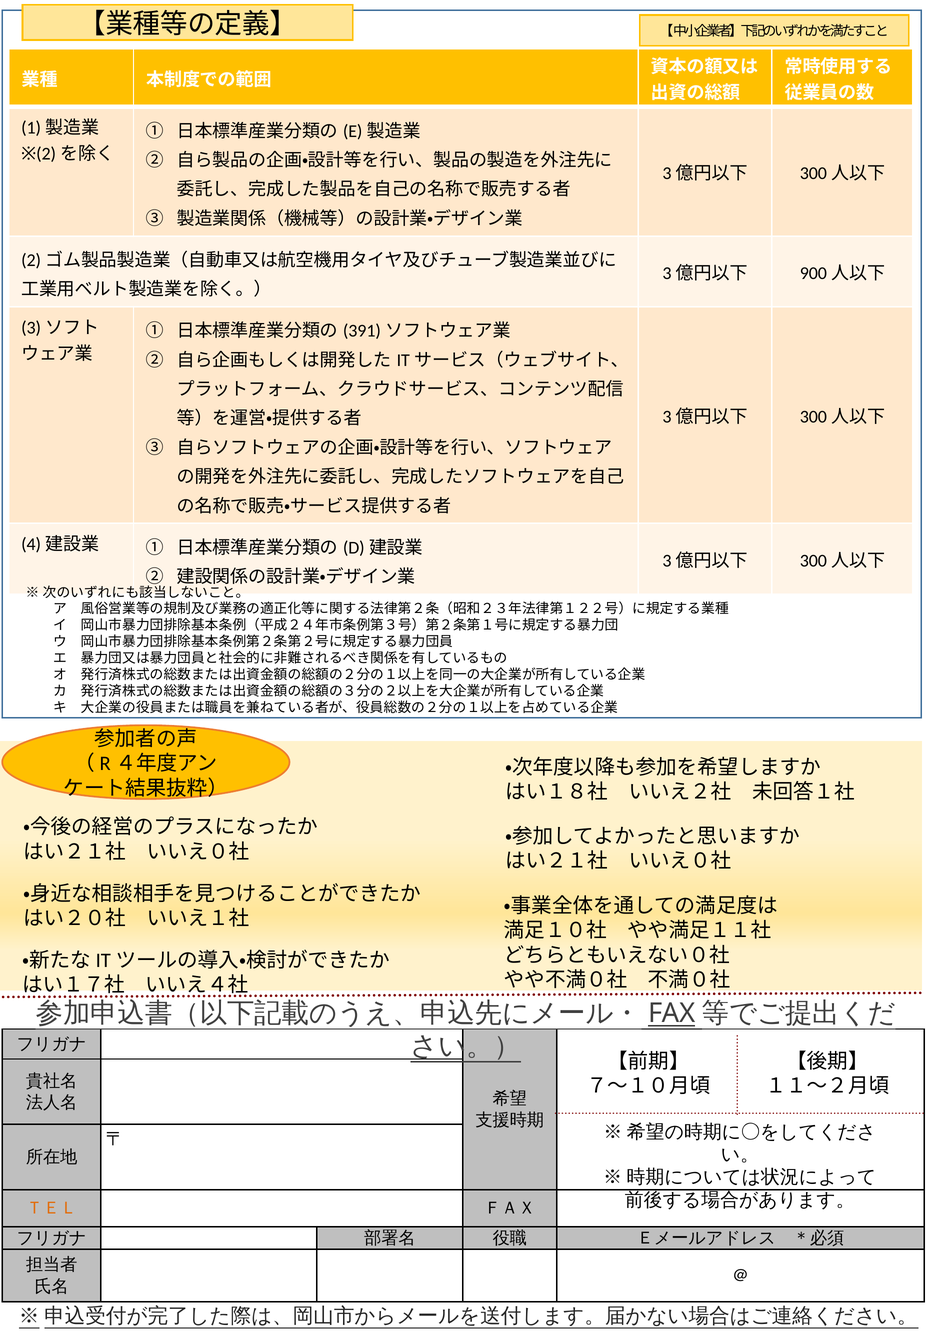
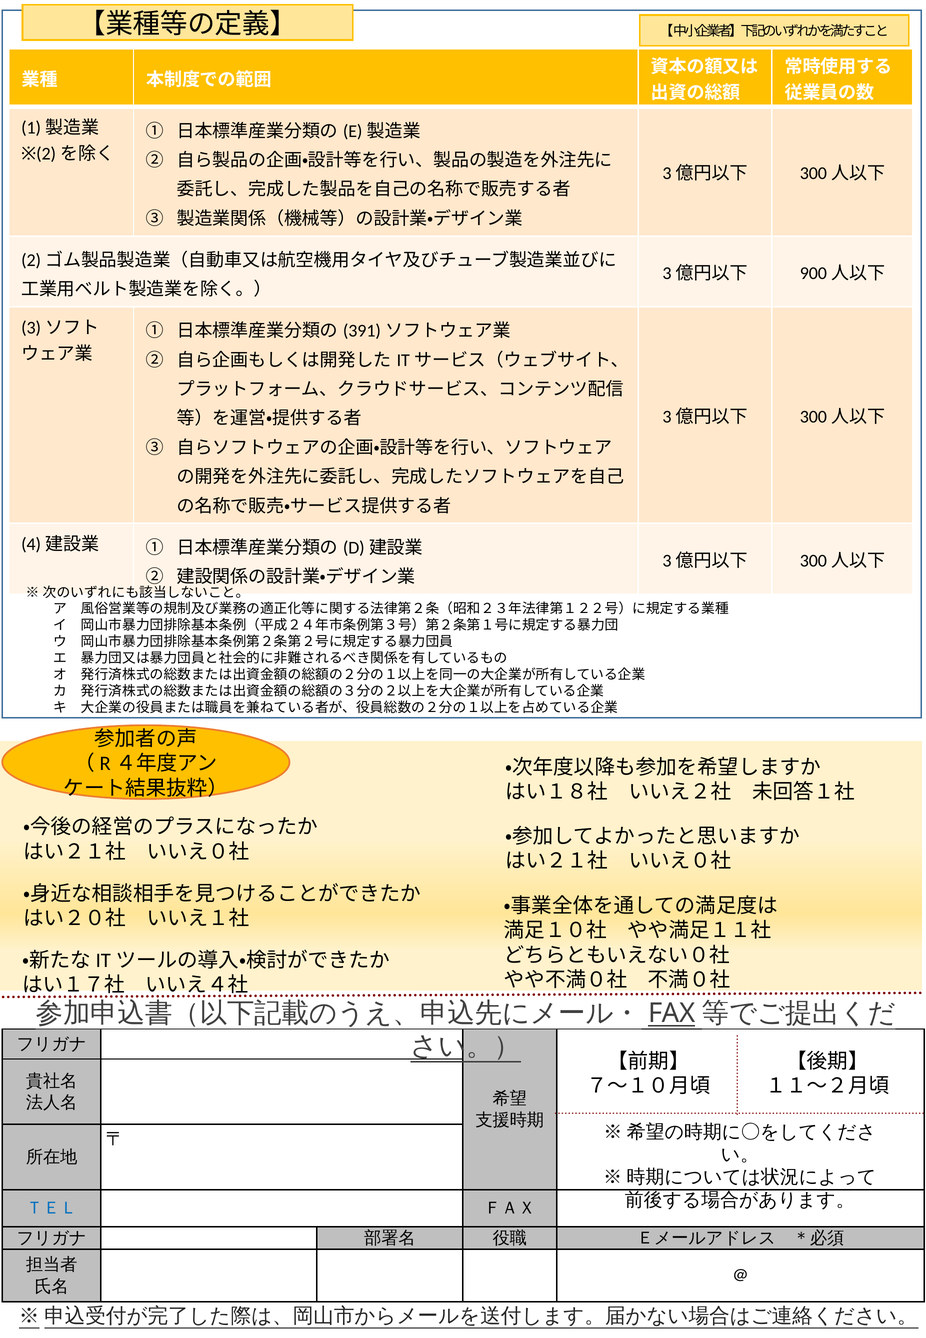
ＴＥＬ colour: orange -> blue
